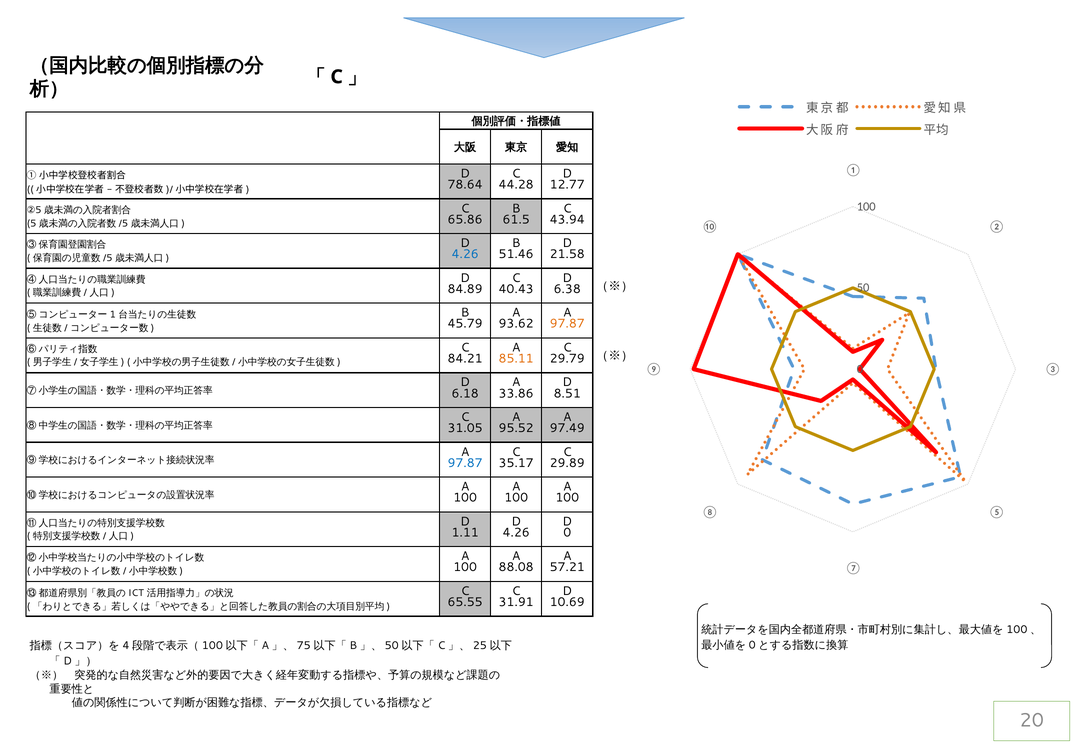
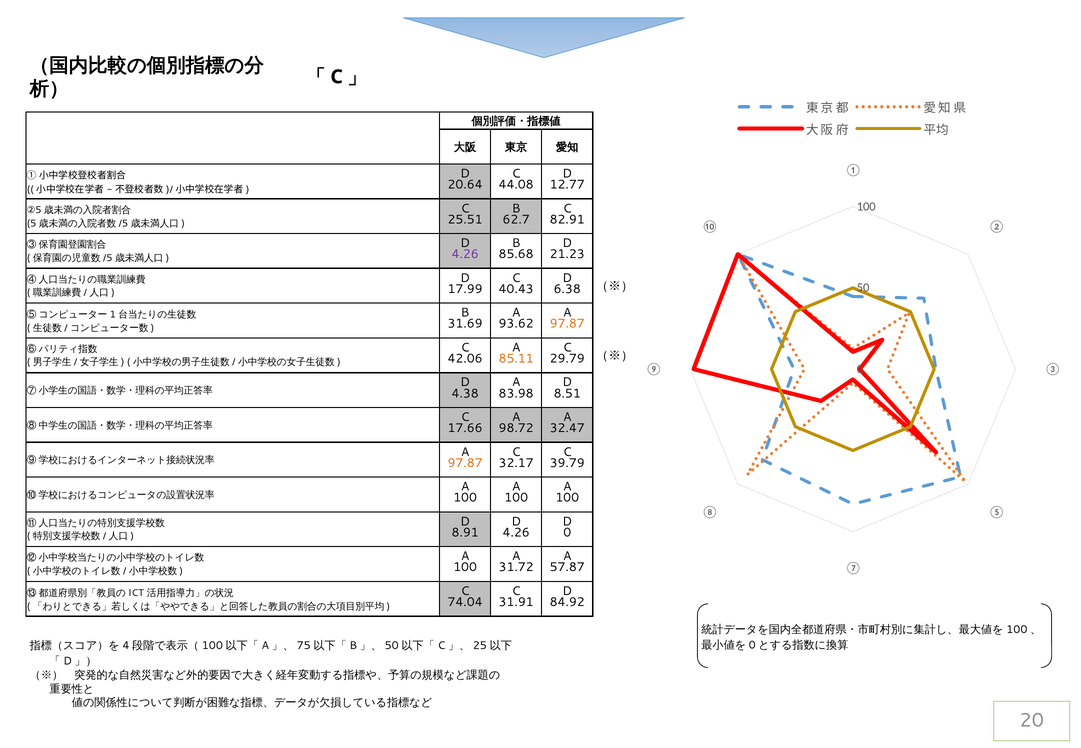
78.64: 78.64 -> 20.64
44.28: 44.28 -> 44.08
65.86: 65.86 -> 25.51
61.5: 61.5 -> 62.7
43.94: 43.94 -> 82.91
4.26 at (465, 254) colour: blue -> purple
51.46: 51.46 -> 85.68
21.58: 21.58 -> 21.23
84.89: 84.89 -> 17.99
45.79: 45.79 -> 31.69
84.21: 84.21 -> 42.06
6.18: 6.18 -> 4.38
33.86: 33.86 -> 83.98
31.05: 31.05 -> 17.66
95.52: 95.52 -> 98.72
97.49: 97.49 -> 32.47
97.87 at (465, 463) colour: blue -> orange
35.17: 35.17 -> 32.17
29.89: 29.89 -> 39.79
1.11: 1.11 -> 8.91
88.08: 88.08 -> 31.72
57.21: 57.21 -> 57.87
65.55: 65.55 -> 74.04
10.69: 10.69 -> 84.92
